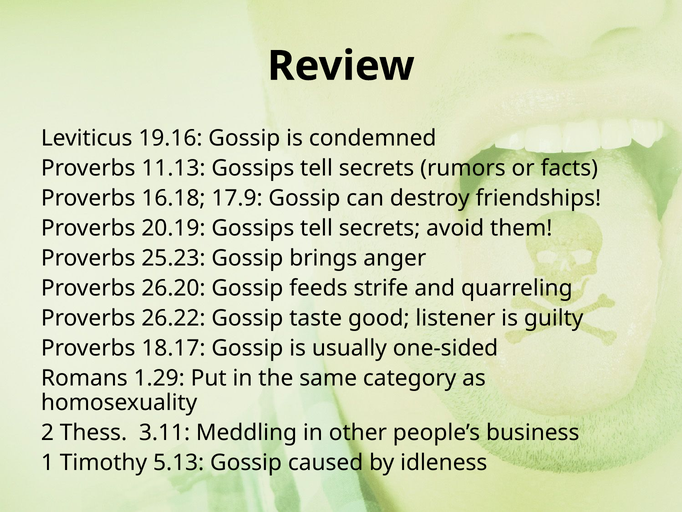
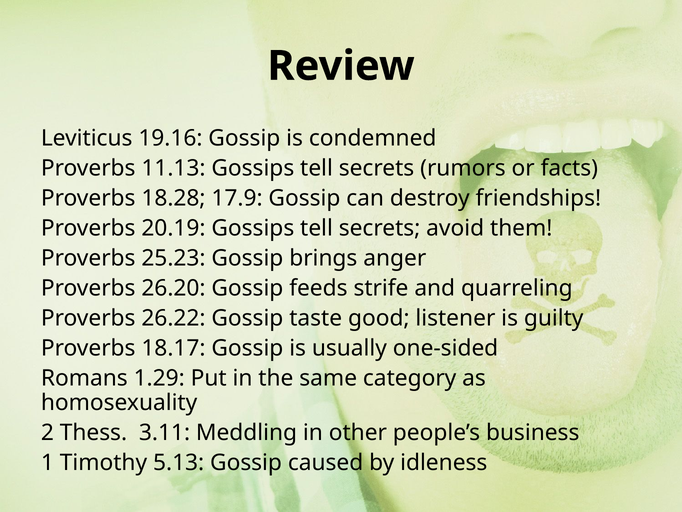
16.18: 16.18 -> 18.28
